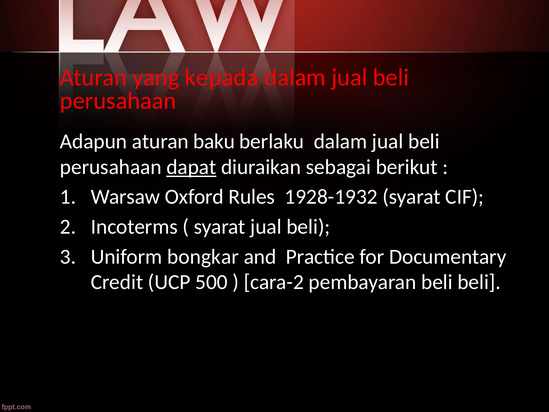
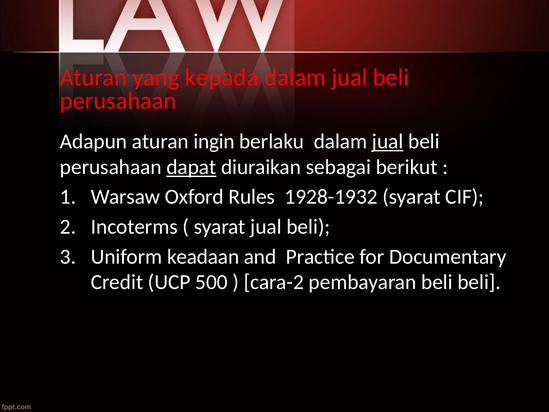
baku: baku -> ingin
jual at (388, 141) underline: none -> present
bongkar: bongkar -> keadaan
